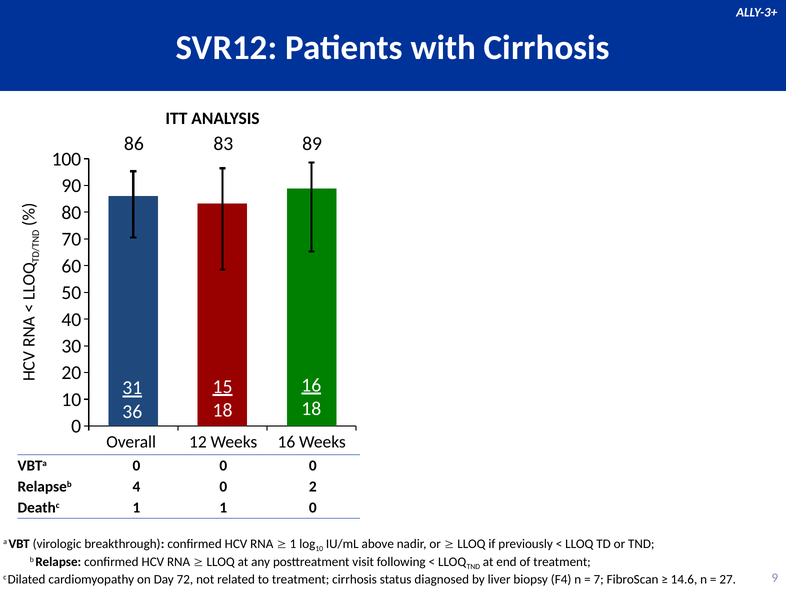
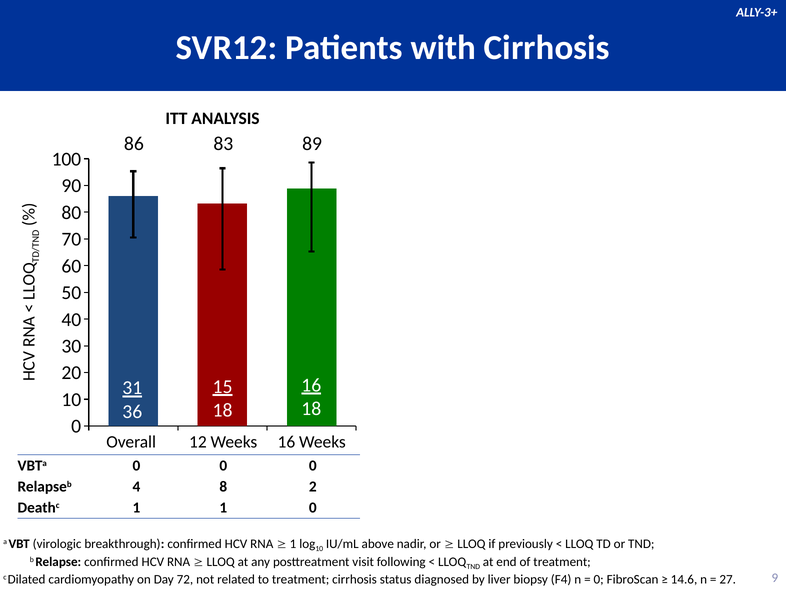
4 0: 0 -> 8
7 at (599, 580): 7 -> 0
